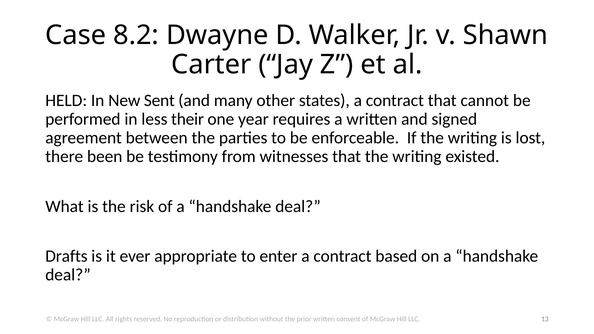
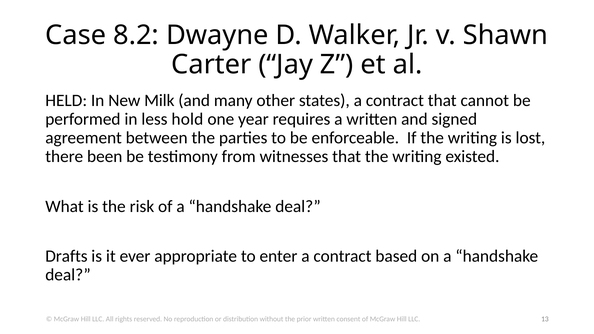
Sent: Sent -> Milk
their: their -> hold
